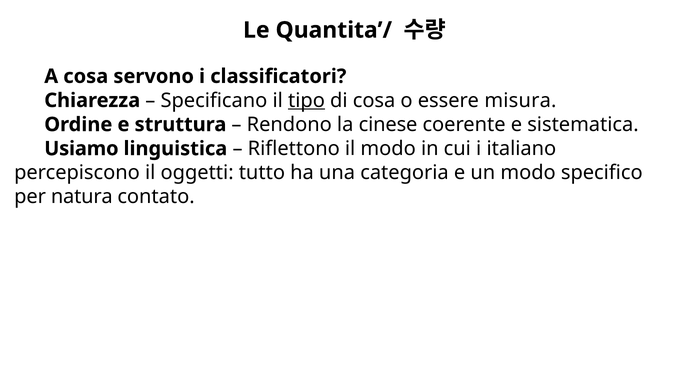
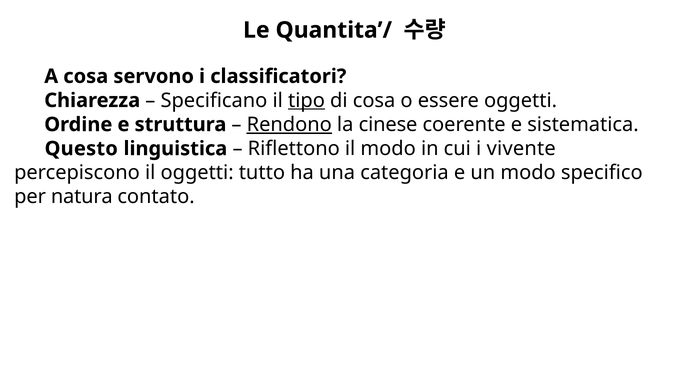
essere misura: misura -> oggetti
Rendono underline: none -> present
Usiamo: Usiamo -> Questo
italiano: italiano -> vivente
